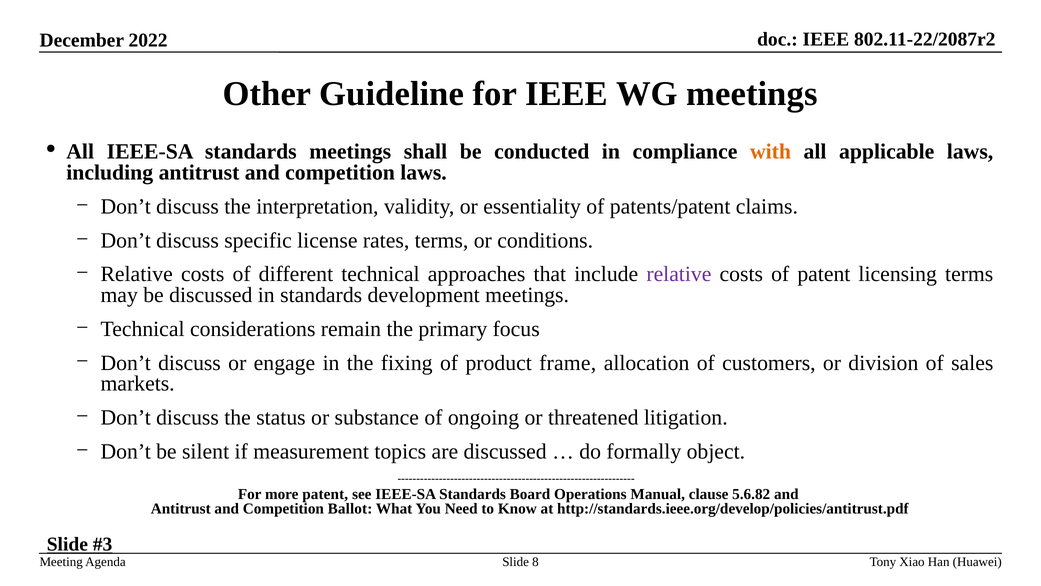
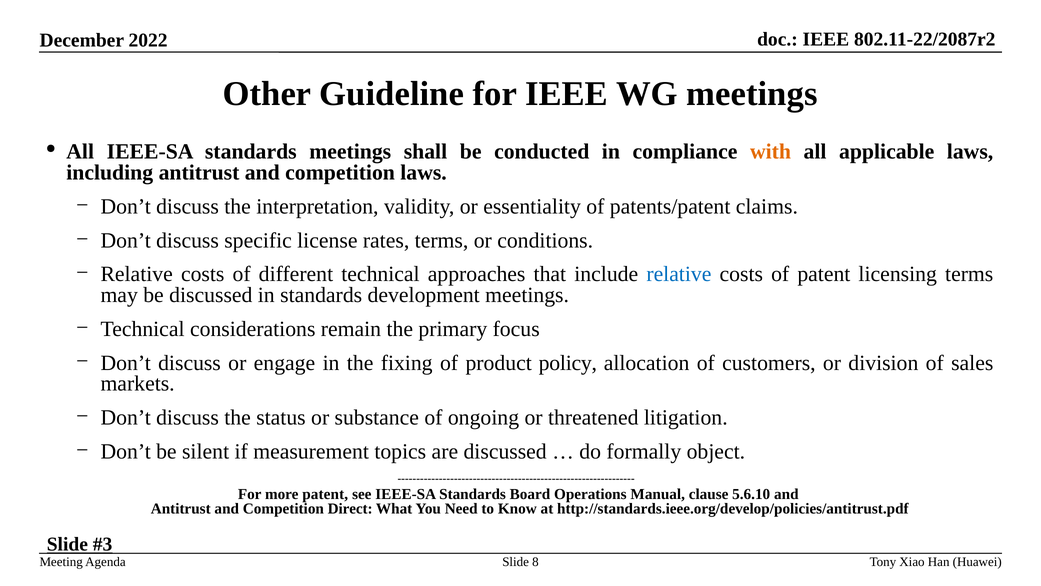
relative at (679, 274) colour: purple -> blue
frame: frame -> policy
5.6.82: 5.6.82 -> 5.6.10
Ballot: Ballot -> Direct
